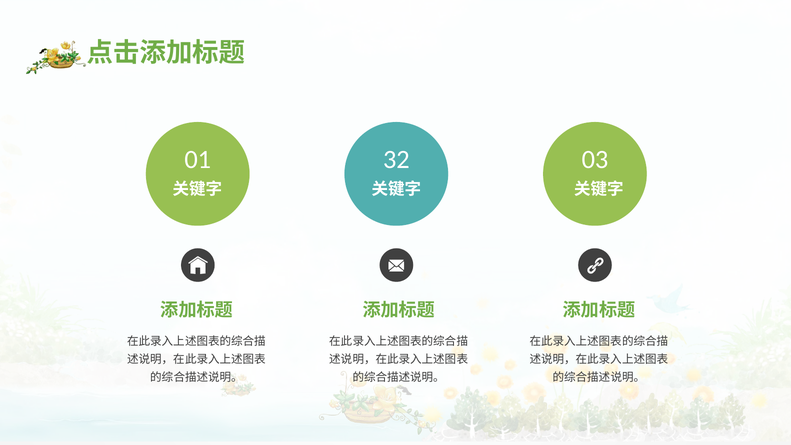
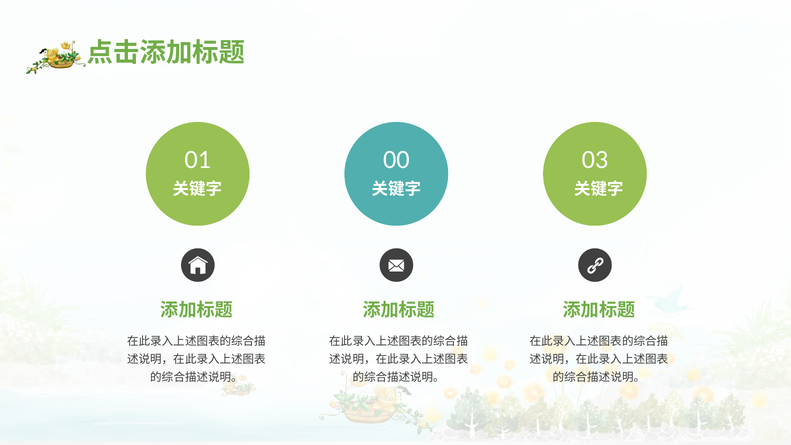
32: 32 -> 00
